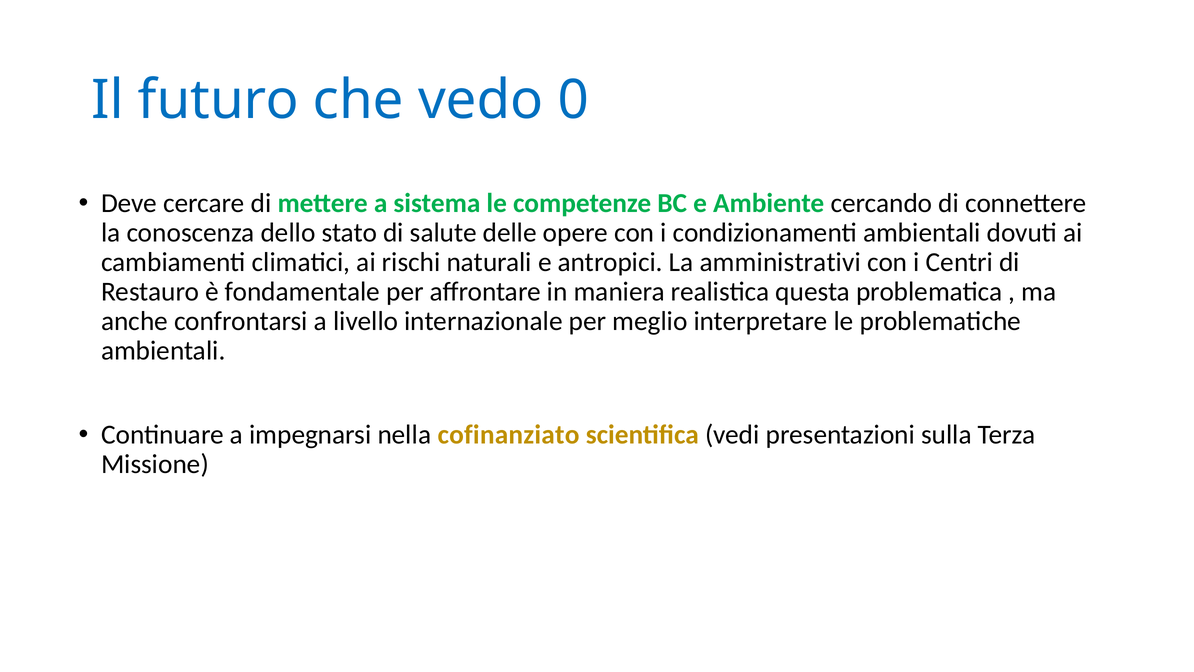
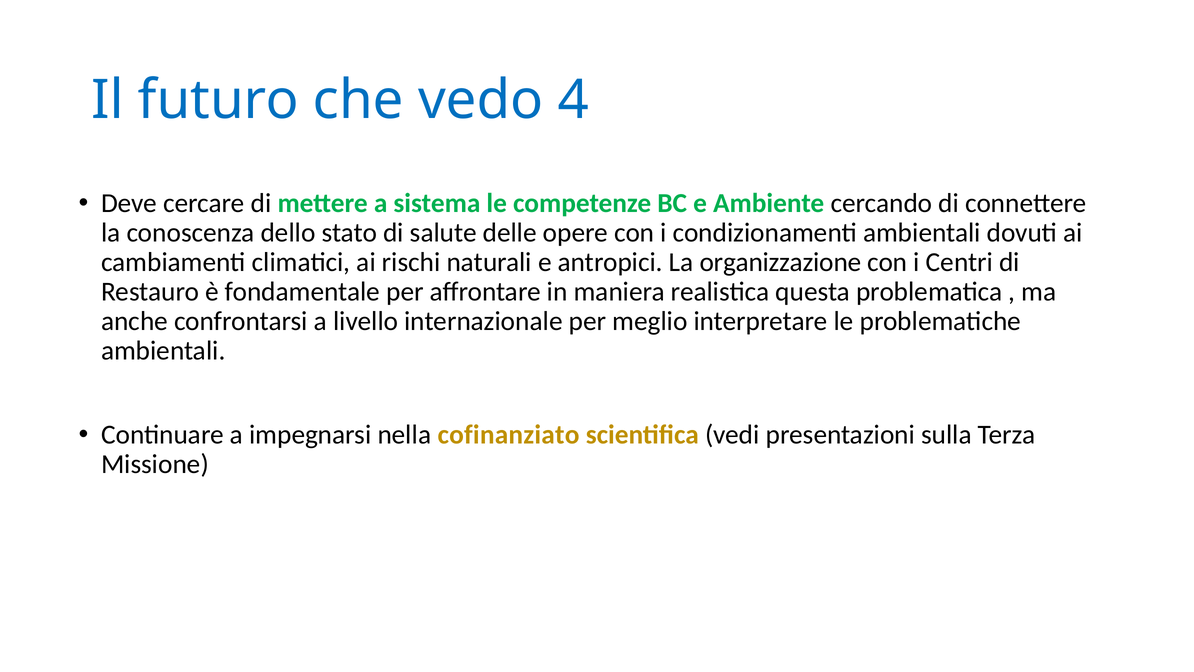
0: 0 -> 4
amministrativi: amministrativi -> organizzazione
